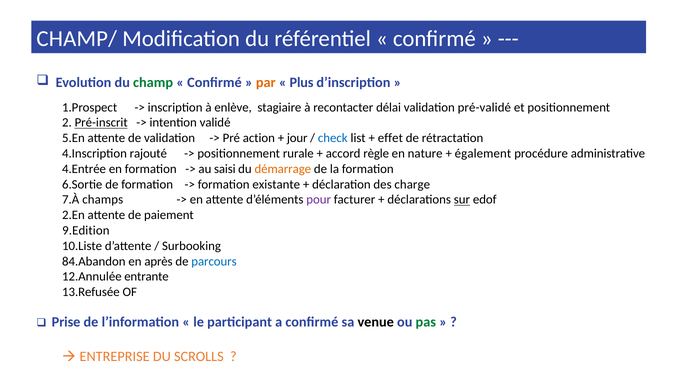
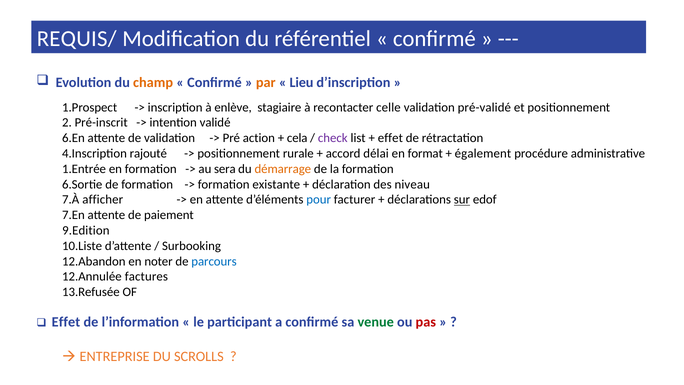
CHAMP/: CHAMP/ -> REQUIS/
champ colour: green -> orange
Plus: Plus -> Lieu
délai: délai -> celle
Pré-inscrit underline: present -> none
5.En: 5.En -> 6.En
jour: jour -> cela
check colour: blue -> purple
règle: règle -> délai
nature: nature -> format
4.Entrée: 4.Entrée -> 1.Entrée
saisi: saisi -> sera
charge: charge -> niveau
champs: champs -> afficher
pour colour: purple -> blue
2.En: 2.En -> 7.En
84.Abandon: 84.Abandon -> 12.Abandon
après: après -> noter
entrante: entrante -> factures
Prise at (66, 322): Prise -> Effet
venue colour: black -> green
pas colour: green -> red
